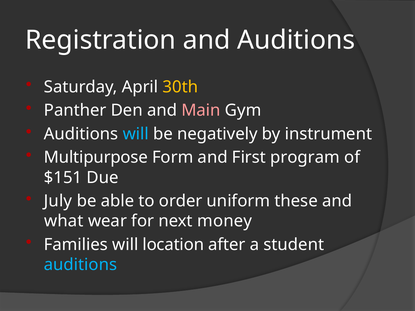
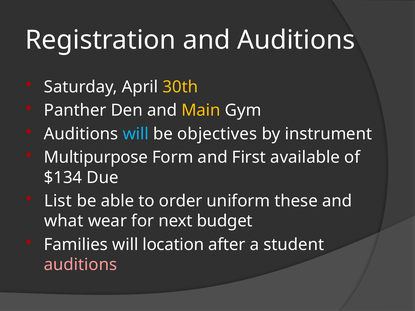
Main colour: pink -> yellow
negatively: negatively -> objectives
program: program -> available
$151: $151 -> $134
July: July -> List
money: money -> budget
auditions at (80, 265) colour: light blue -> pink
